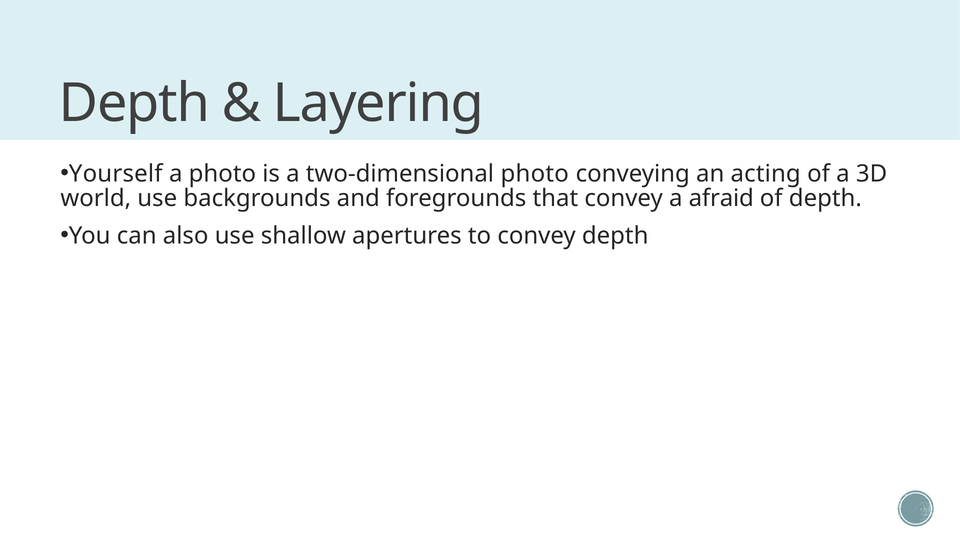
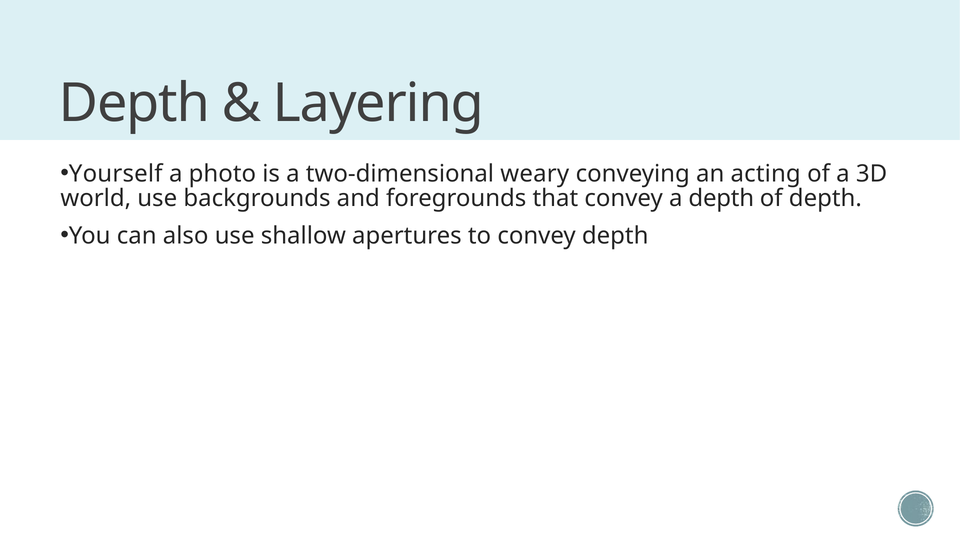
two-dimensional photo: photo -> weary
a afraid: afraid -> depth
